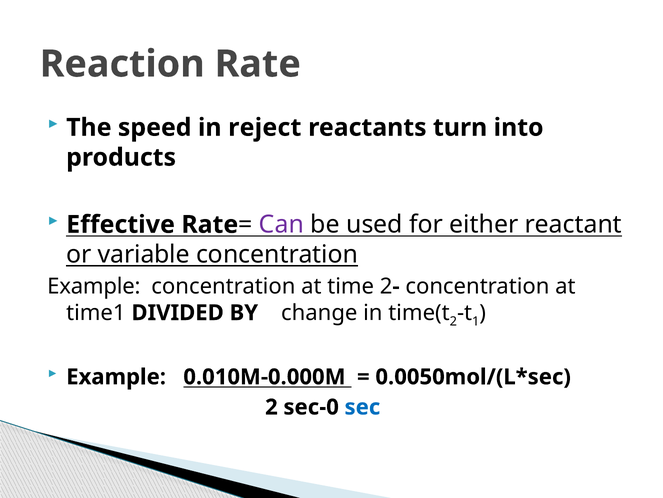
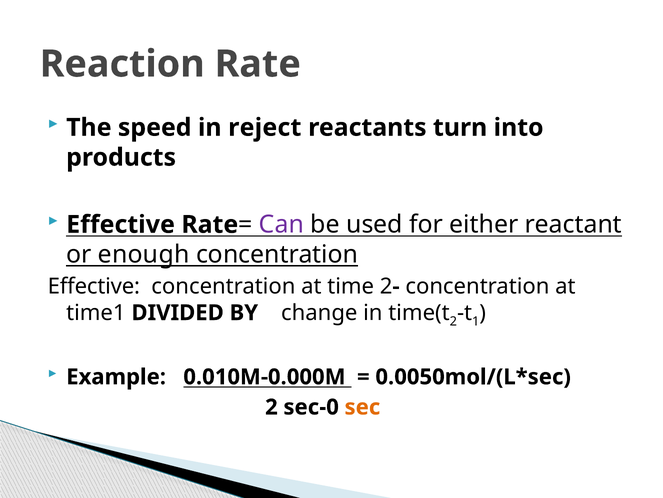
variable: variable -> enough
Example at (94, 286): Example -> Effective
sec colour: blue -> orange
